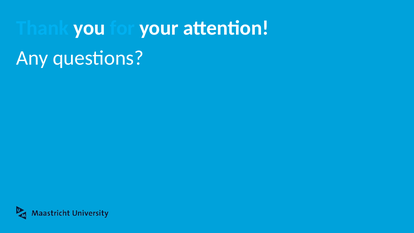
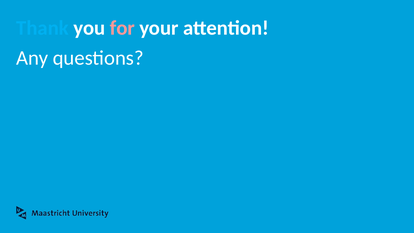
for colour: light blue -> pink
